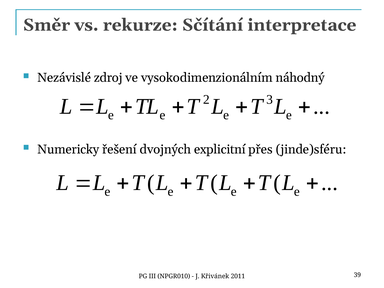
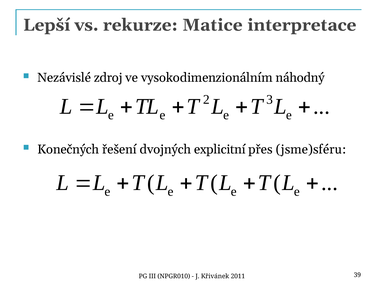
Směr: Směr -> Lepší
Sčítání: Sčítání -> Matice
Numericky: Numericky -> Konečných
jinde)sféru: jinde)sféru -> jsme)sféru
